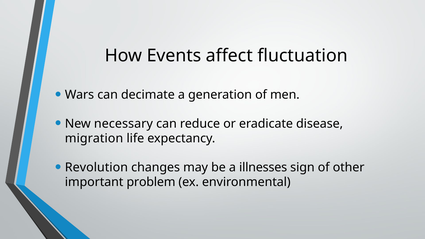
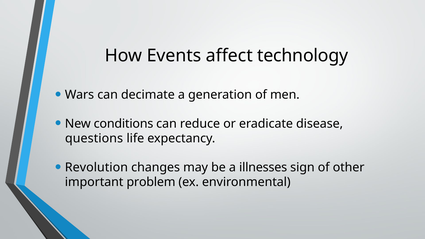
fluctuation: fluctuation -> technology
necessary: necessary -> conditions
migration: migration -> questions
